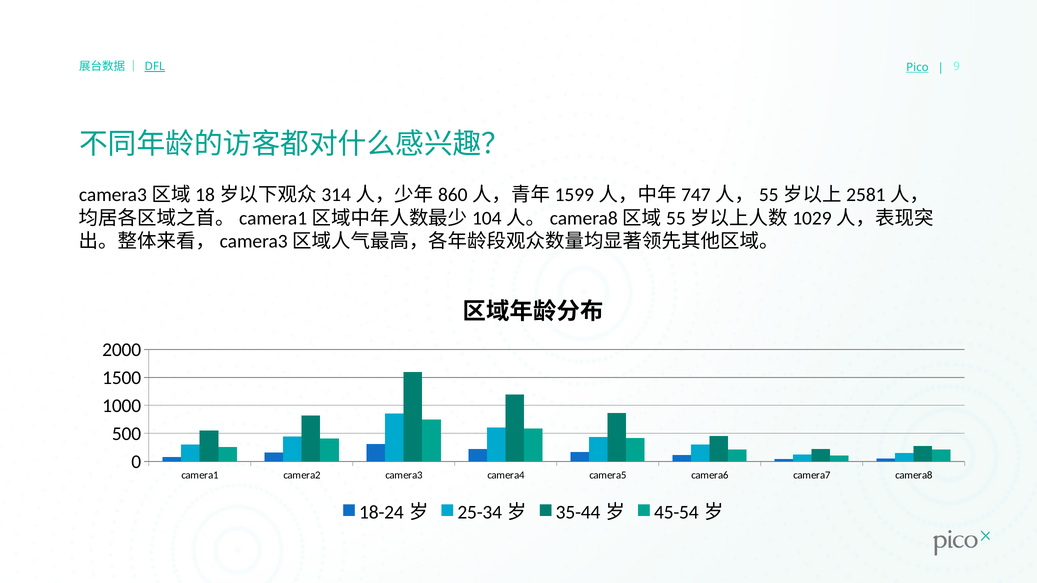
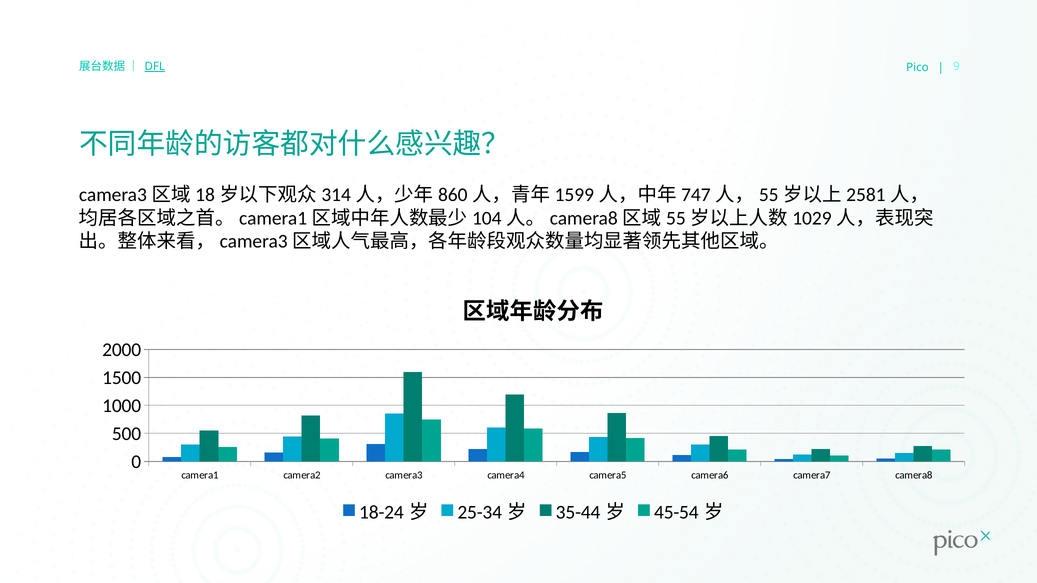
Pico underline: present -> none
